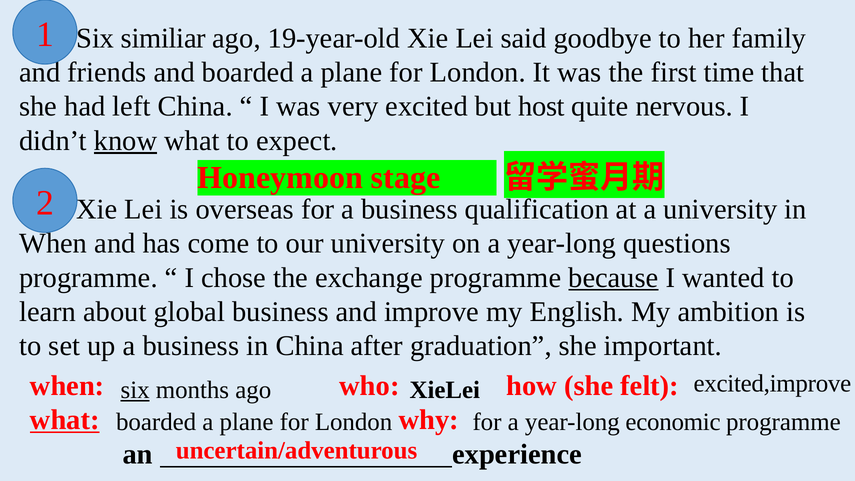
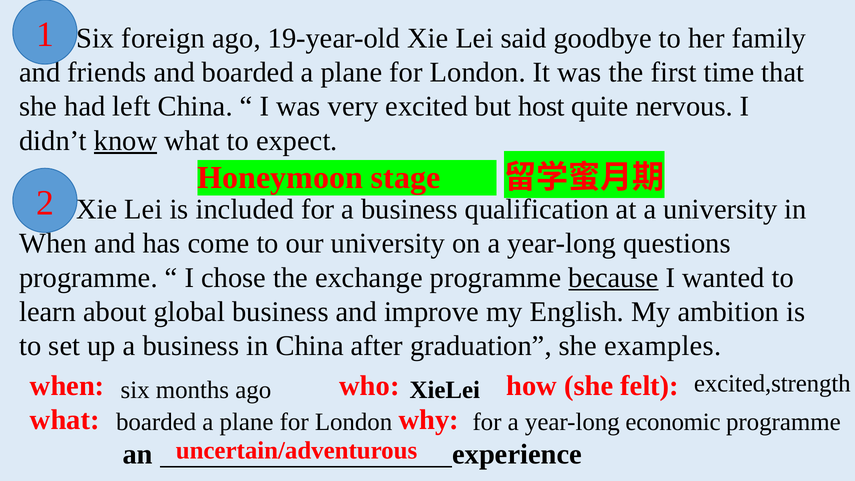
similiar: similiar -> foreign
overseas: overseas -> included
important: important -> examples
excited,improve: excited,improve -> excited,strength
six at (135, 390) underline: present -> none
what at (65, 420) underline: present -> none
